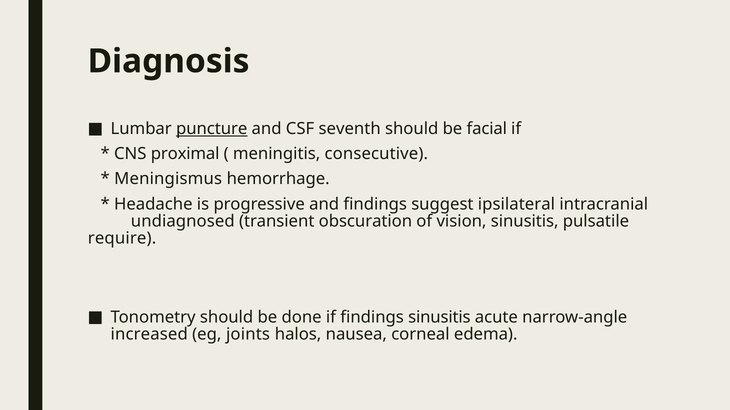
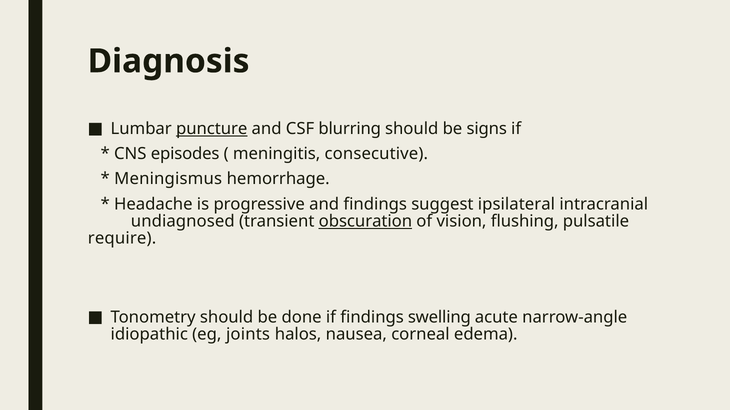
seventh: seventh -> blurring
facial: facial -> signs
proximal: proximal -> episodes
obscuration underline: none -> present
vision sinusitis: sinusitis -> flushing
findings sinusitis: sinusitis -> swelling
increased: increased -> idiopathic
